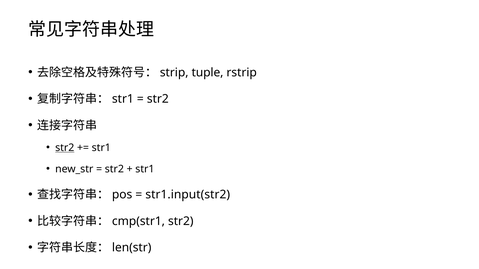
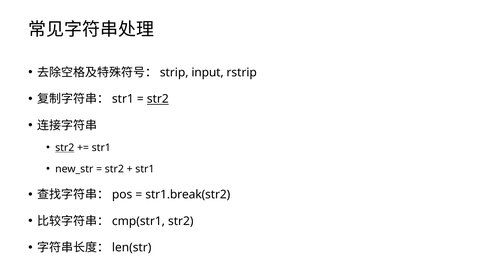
tuple: tuple -> input
str2 at (158, 99) underline: none -> present
str1.input(str2: str1.input(str2 -> str1.break(str2
